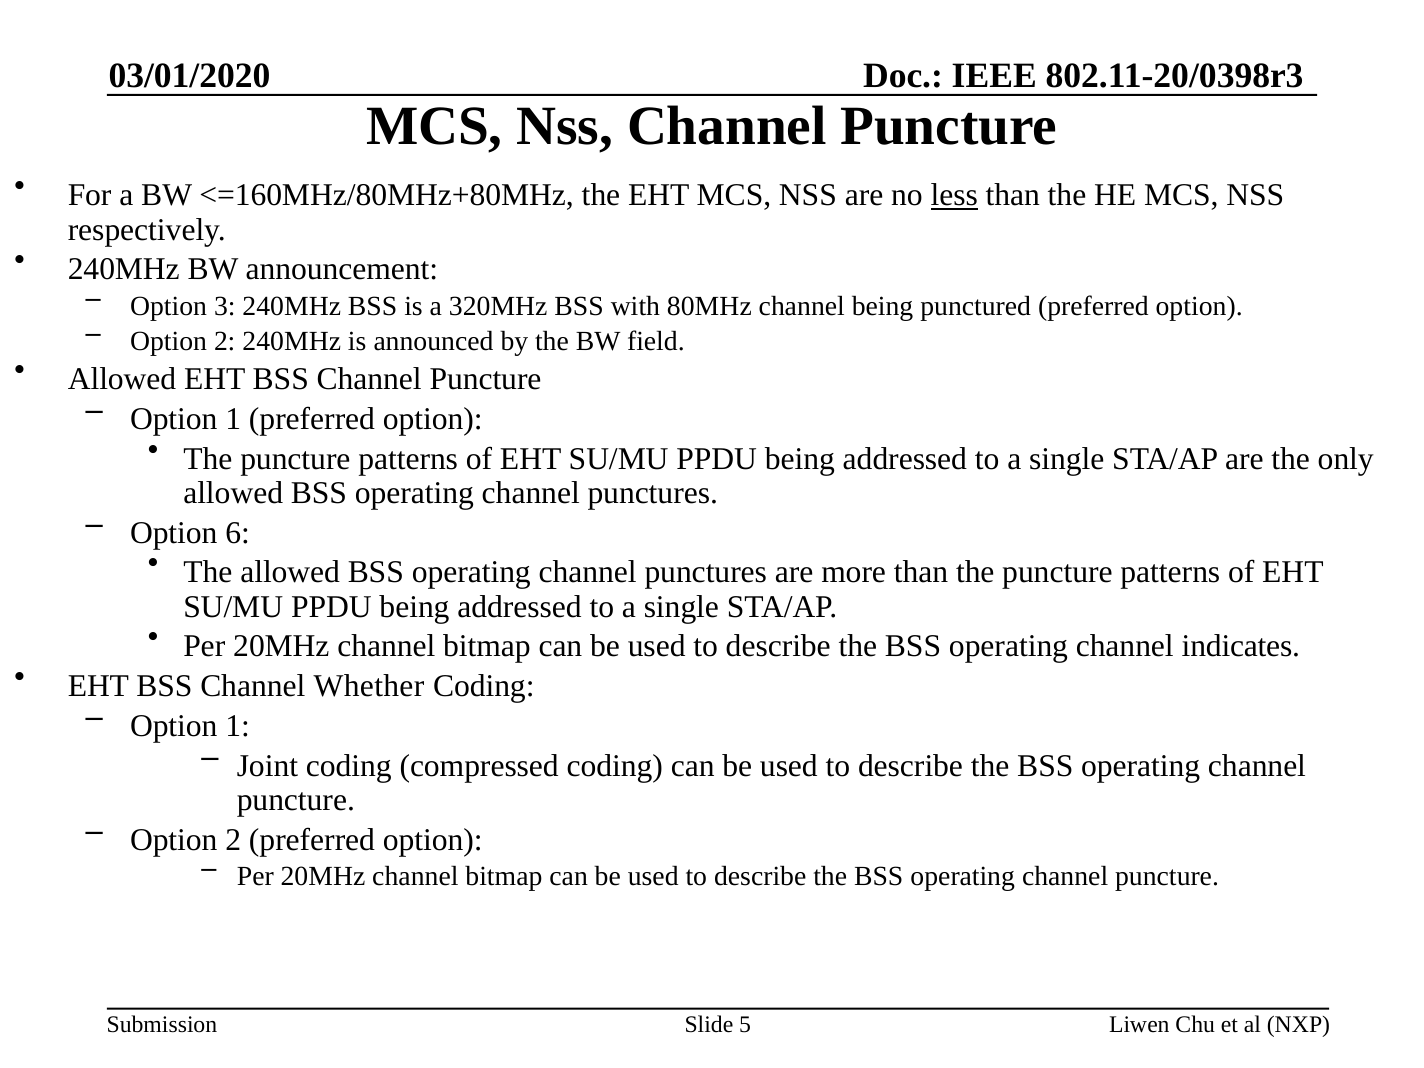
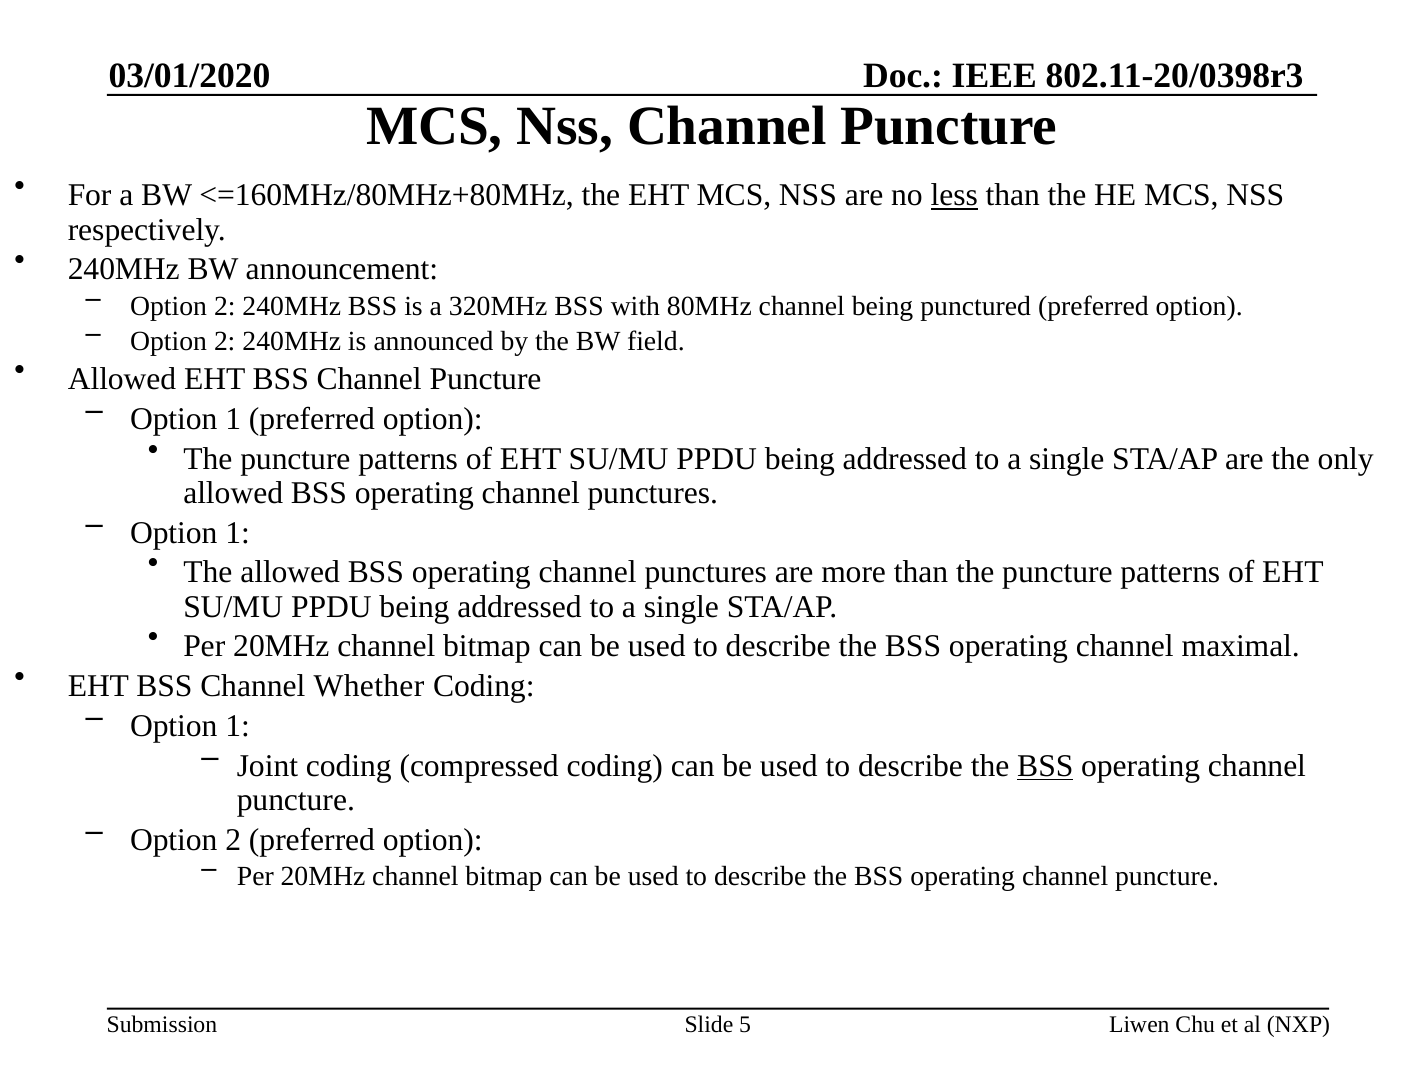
3 at (225, 306): 3 -> 2
6 at (238, 533): 6 -> 1
indicates: indicates -> maximal
BSS at (1045, 766) underline: none -> present
